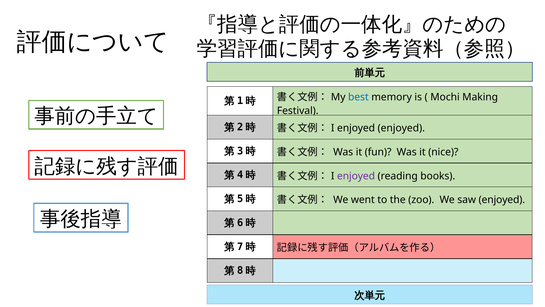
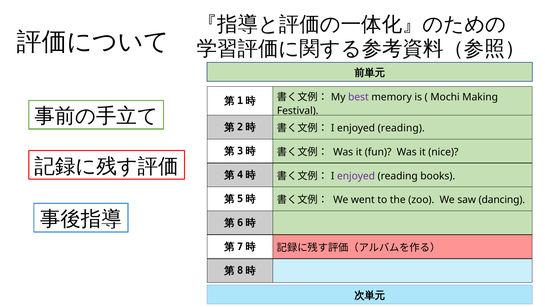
best colour: blue -> purple
enjoyed at (401, 128): enjoyed -> reading
saw enjoyed: enjoyed -> dancing
